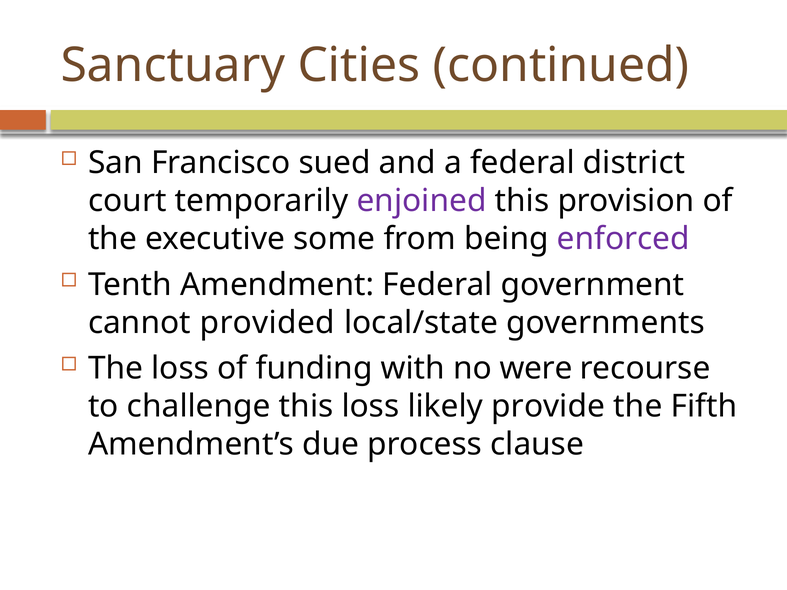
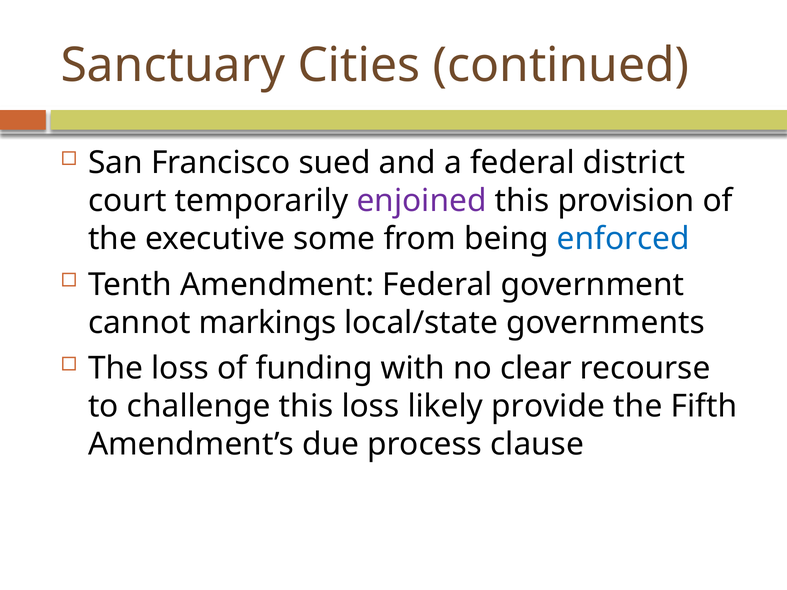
enforced colour: purple -> blue
provided: provided -> markings
were: were -> clear
